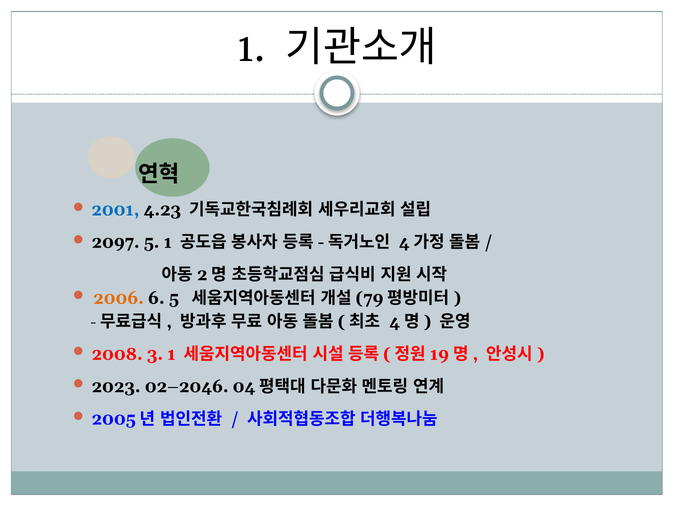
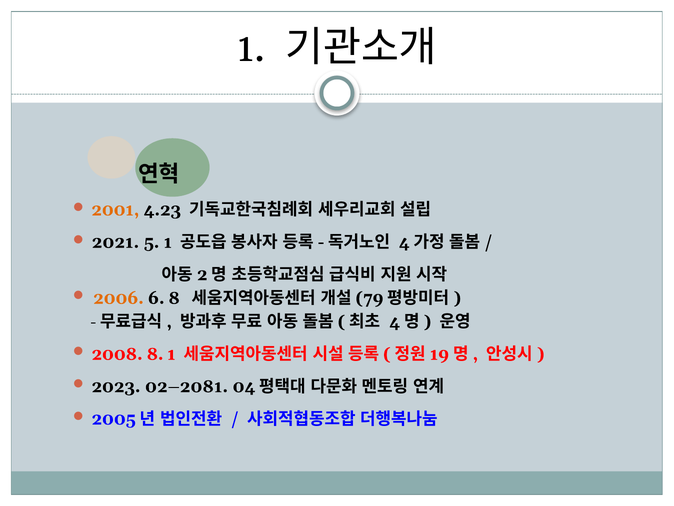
2001 colour: blue -> orange
2097: 2097 -> 2021
6 5: 5 -> 8
2008 3: 3 -> 8
02–2046: 02–2046 -> 02–2081
